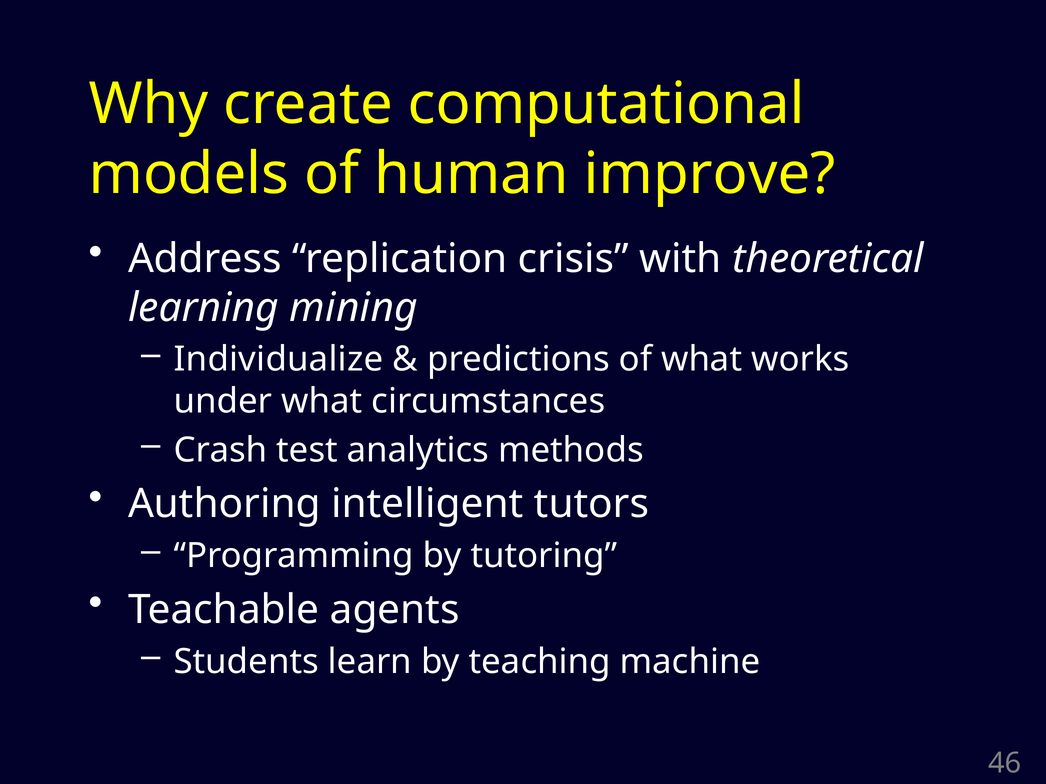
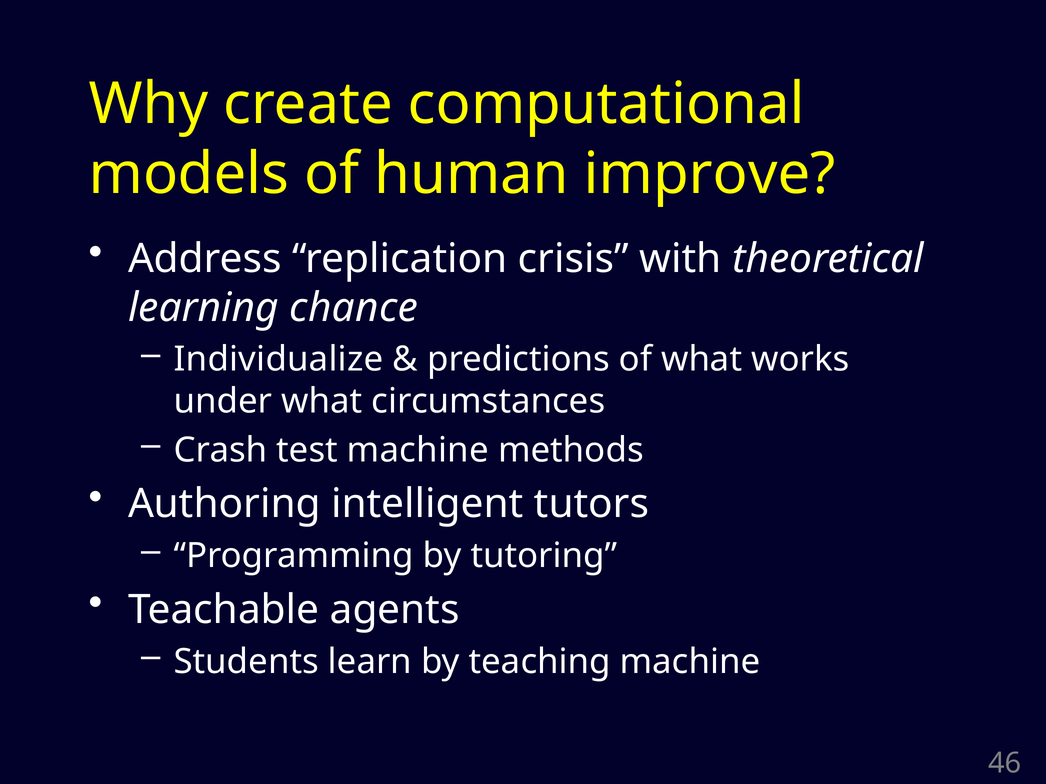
mining: mining -> chance
test analytics: analytics -> machine
